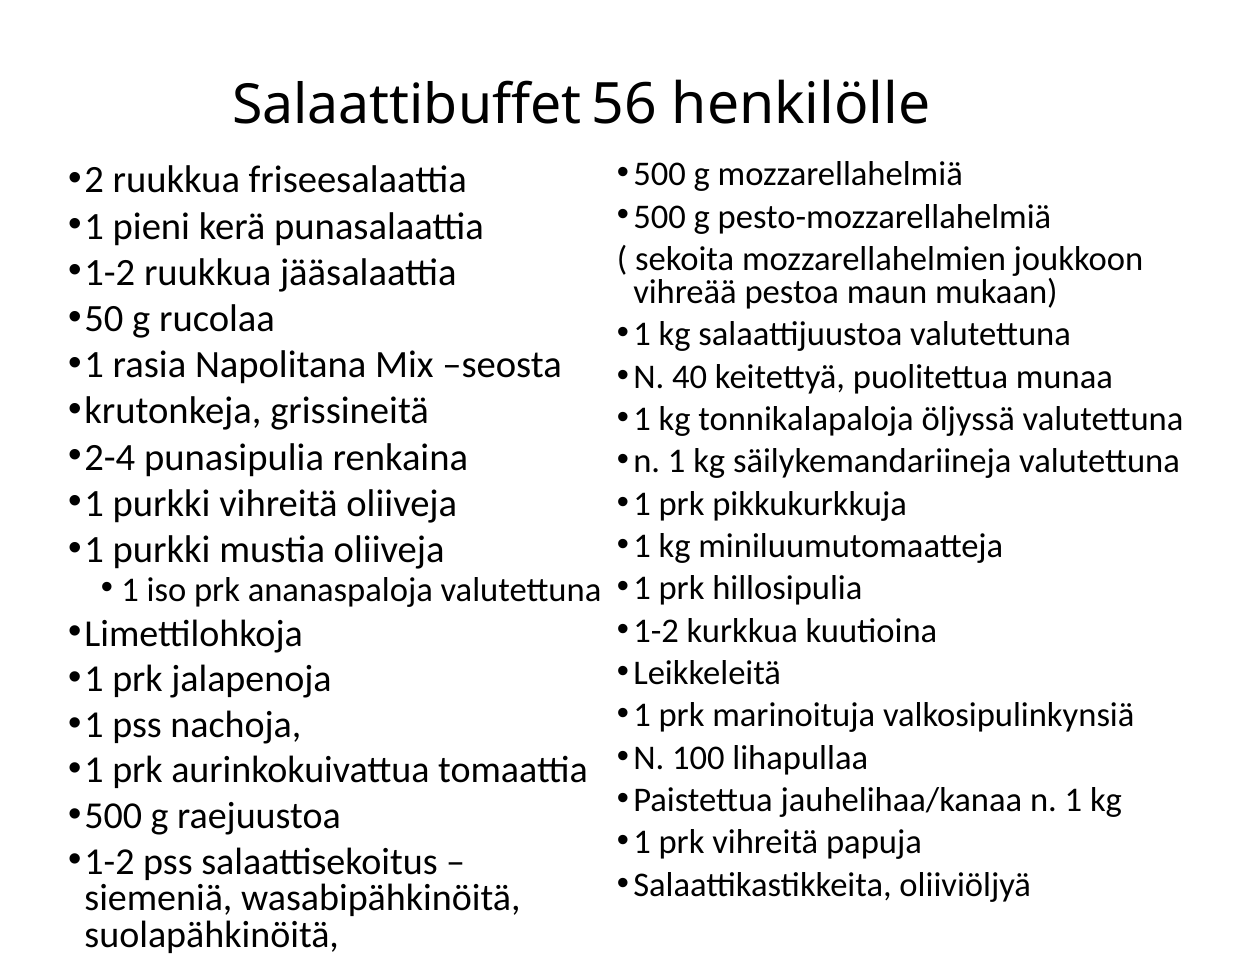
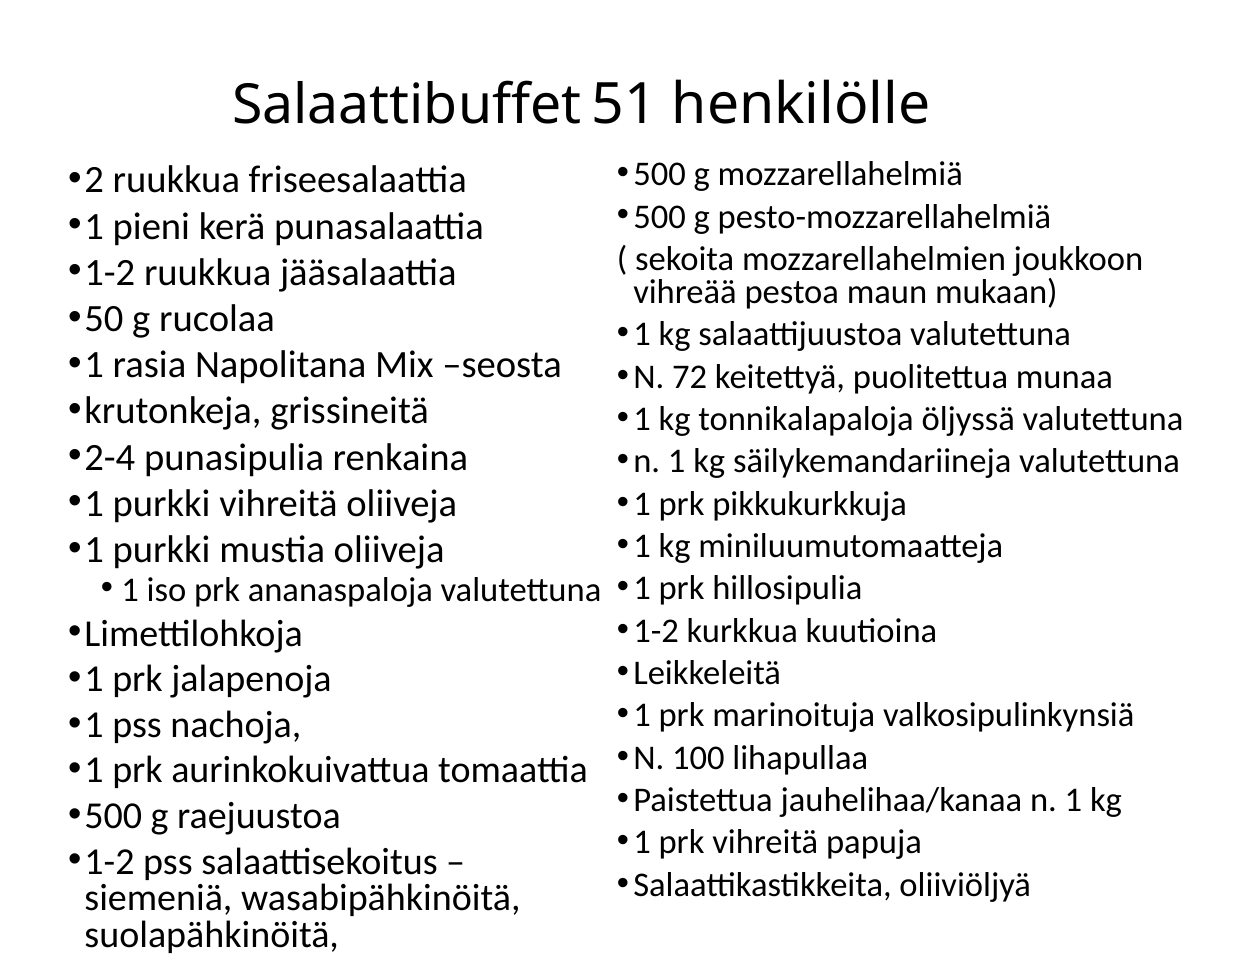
56: 56 -> 51
40: 40 -> 72
